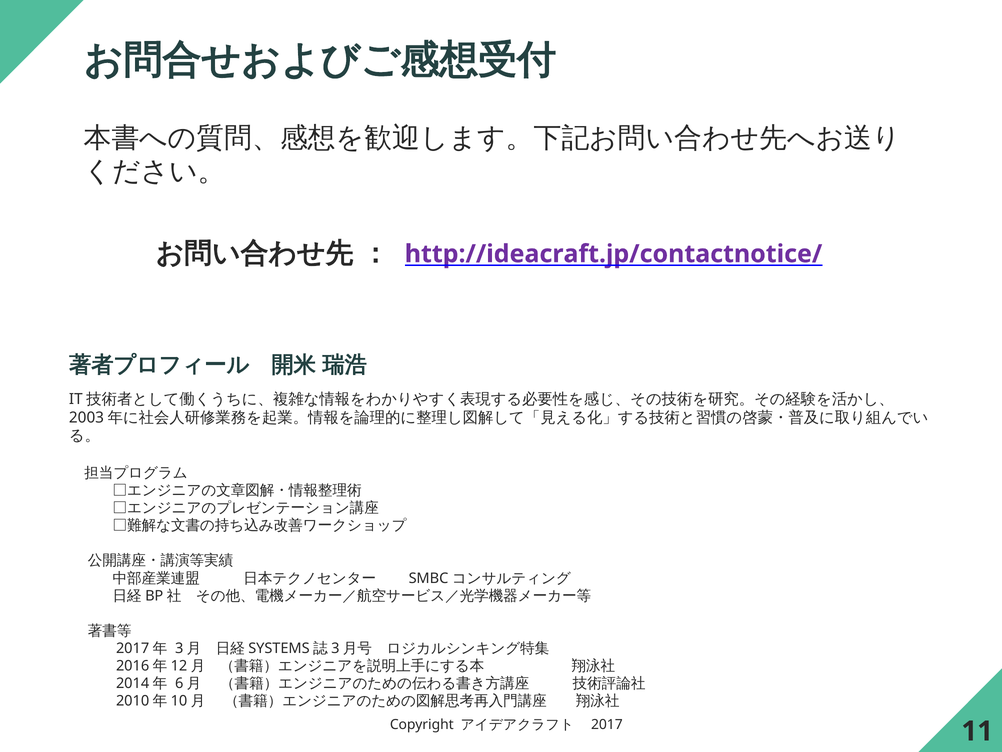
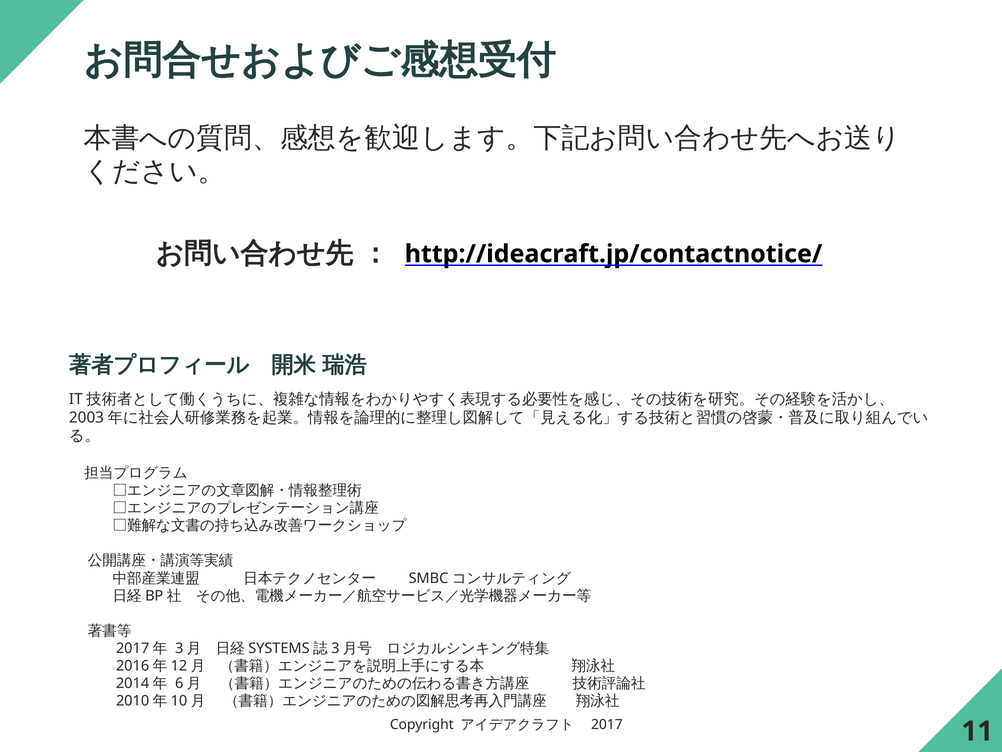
http://ideacraft.jp/contactnotice/ colour: purple -> black
